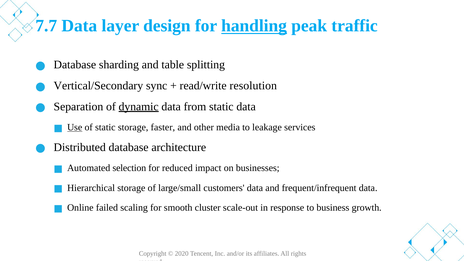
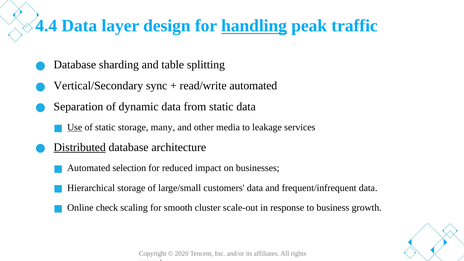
7.7: 7.7 -> 4.4
read/write resolution: resolution -> automated
dynamic underline: present -> none
faster: faster -> many
Distributed underline: none -> present
failed: failed -> check
